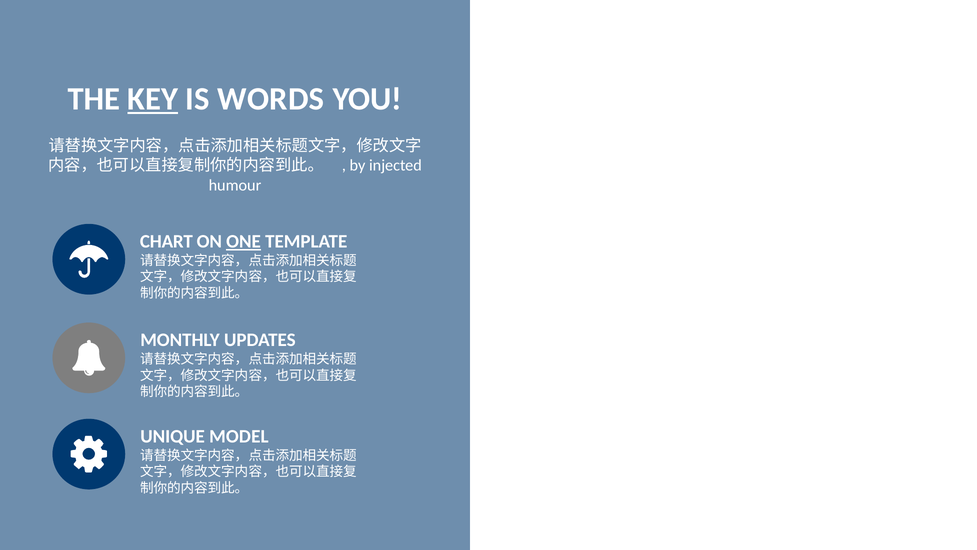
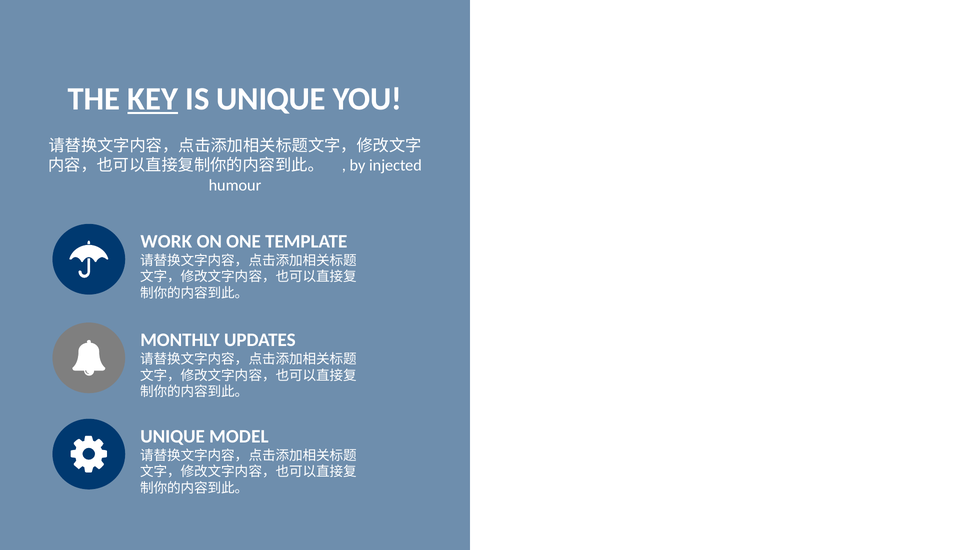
IS WORDS: WORDS -> UNIQUE
CHART: CHART -> WORK
ONE underline: present -> none
